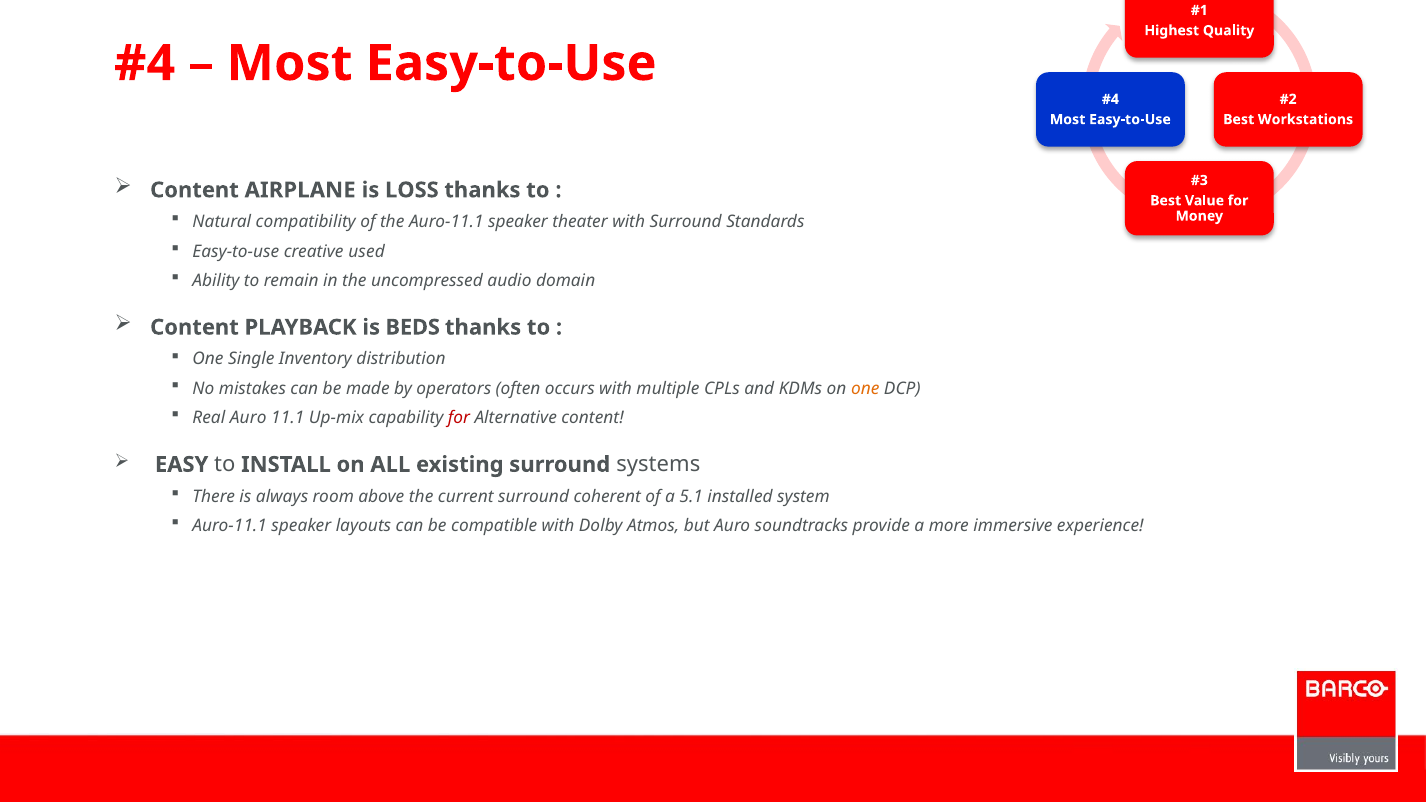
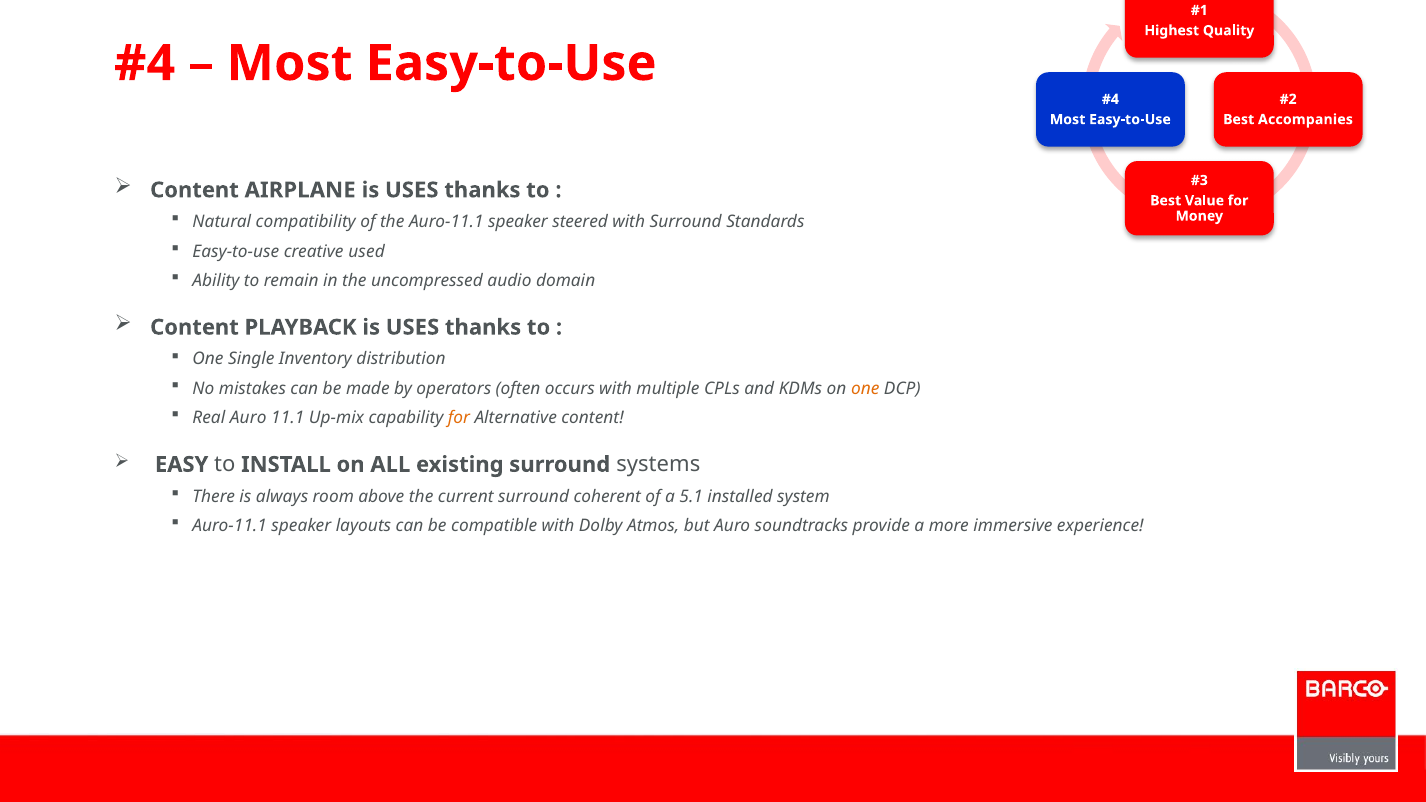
Workstations: Workstations -> Accompanies
LOSS at (412, 190): LOSS -> USES
theater: theater -> steered
PLAYBACK is BEDS: BEDS -> USES
for at (459, 418) colour: red -> orange
